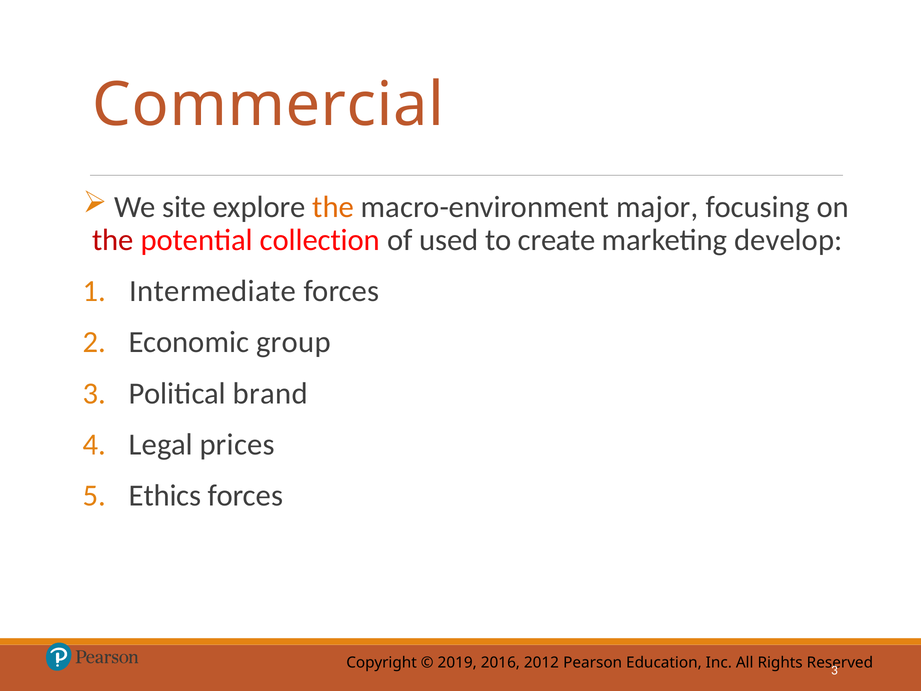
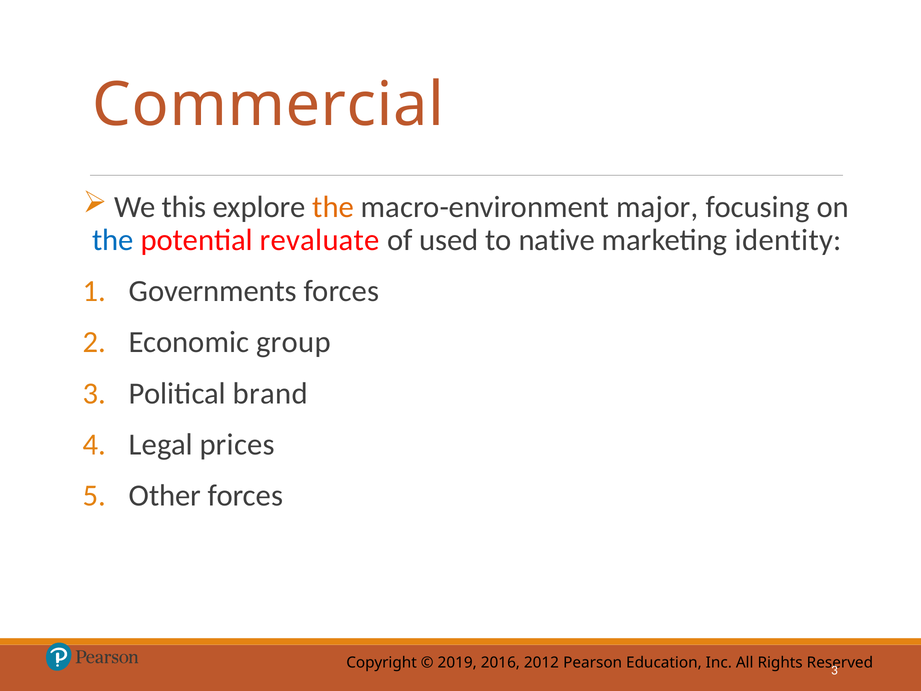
site: site -> this
the at (113, 240) colour: red -> blue
collection: collection -> revaluate
create: create -> native
develop: develop -> identity
Intermediate: Intermediate -> Governments
Ethics: Ethics -> Other
